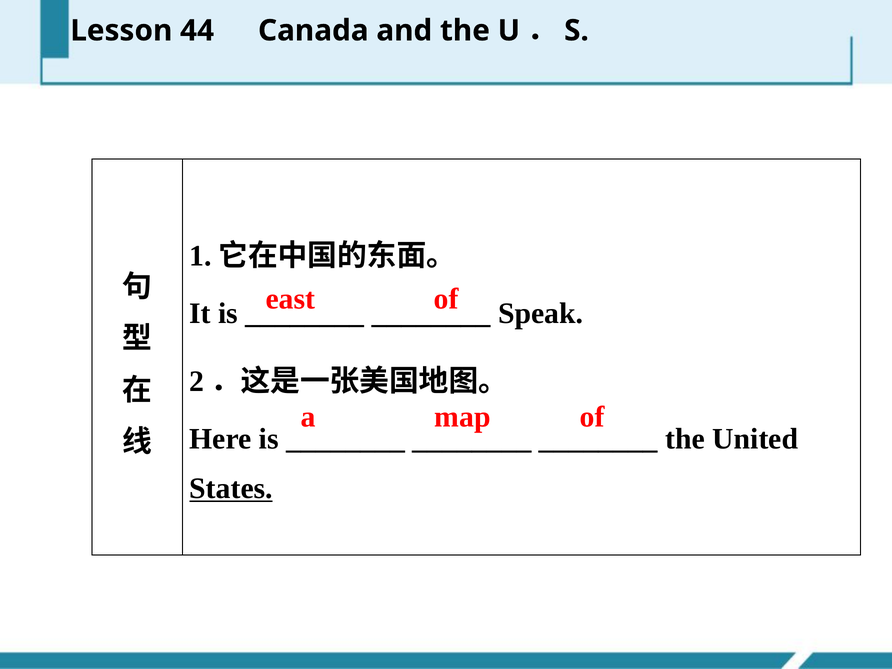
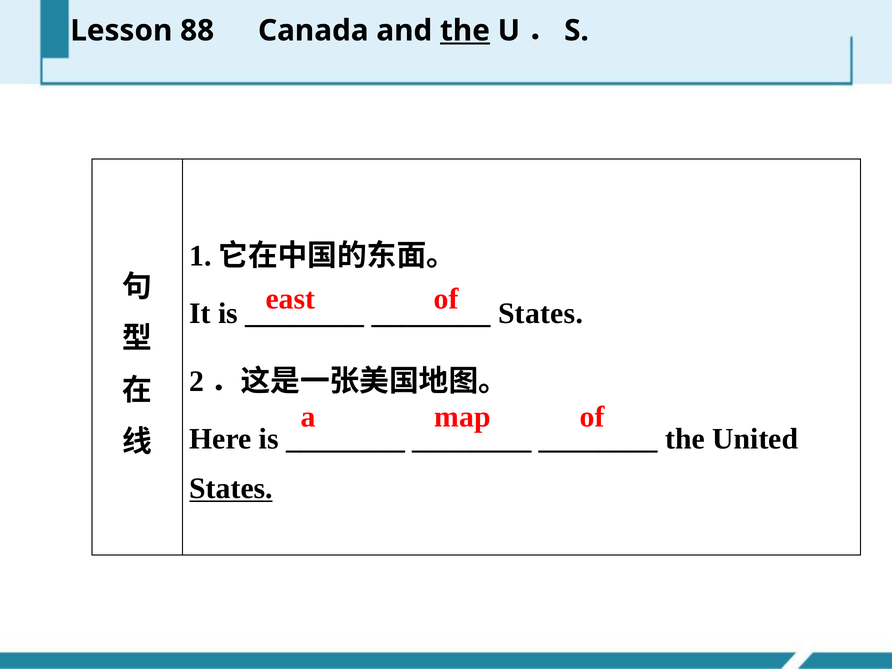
44: 44 -> 88
the at (465, 31) underline: none -> present
Speak at (541, 313): Speak -> States
